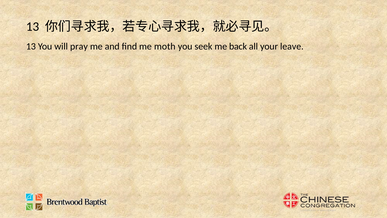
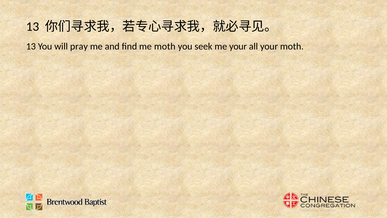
me back: back -> your
your leave: leave -> moth
